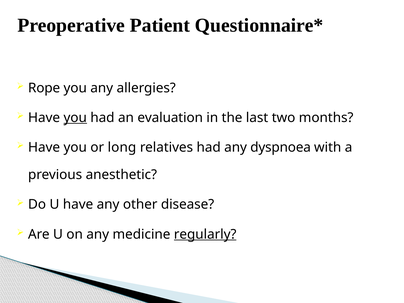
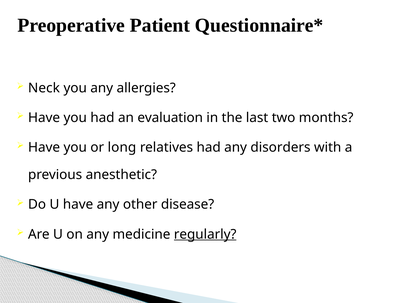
Rope: Rope -> Neck
you at (75, 118) underline: present -> none
dyspnoea: dyspnoea -> disorders
